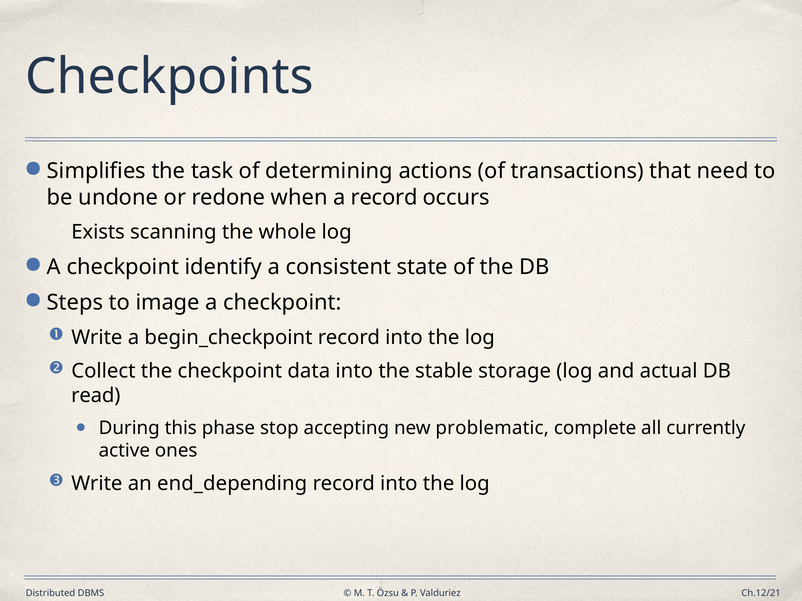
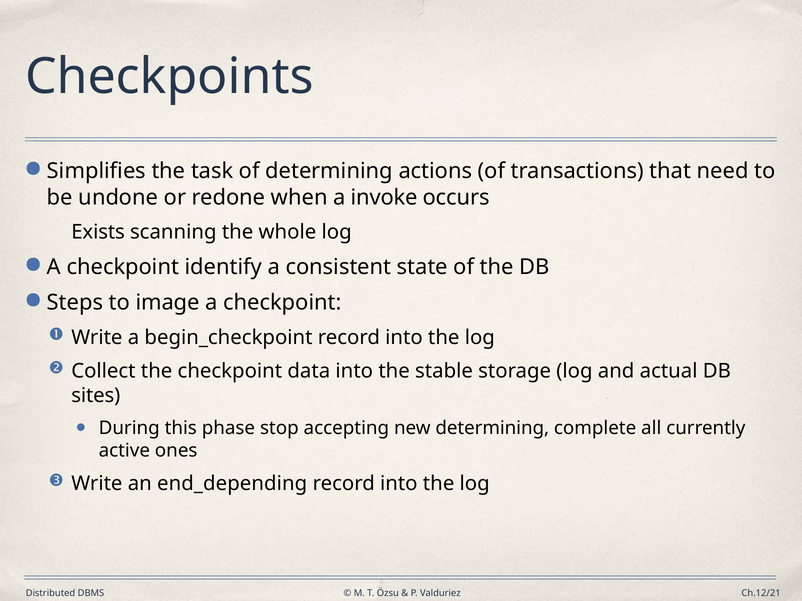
a record: record -> invoke
read: read -> sites
new problematic: problematic -> determining
